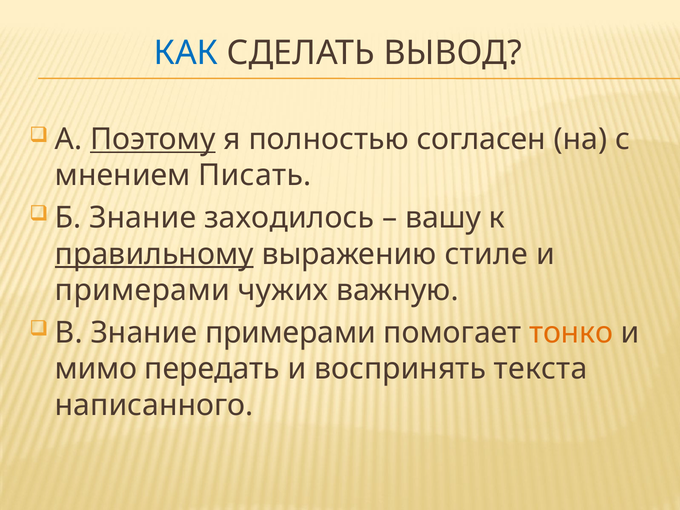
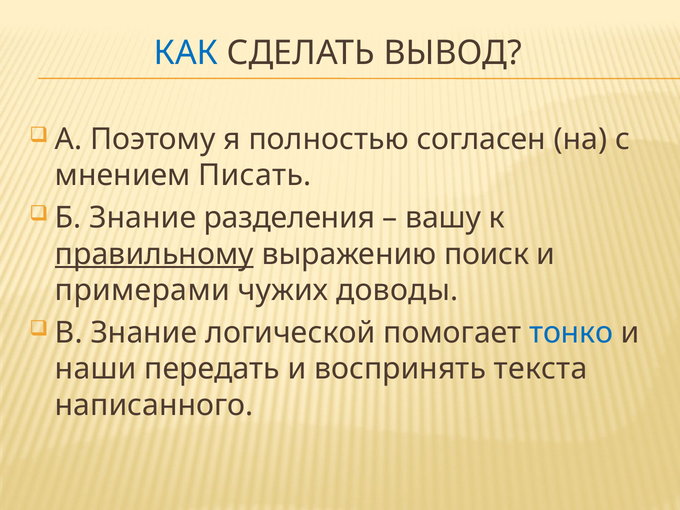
Поэтому underline: present -> none
заходилось: заходилось -> разделения
стиле: стиле -> поиск
важную: важную -> доводы
Знание примерами: примерами -> логической
тонко colour: orange -> blue
мимо: мимо -> наши
